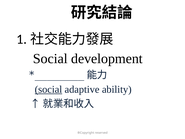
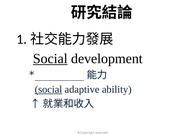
Social at (50, 59) underline: none -> present
